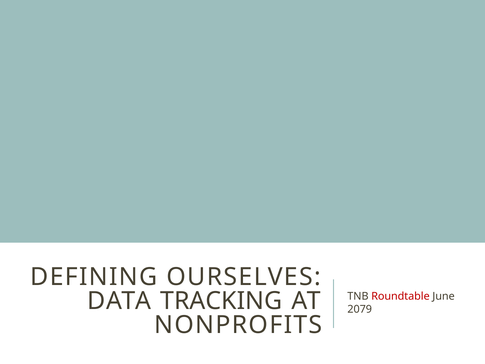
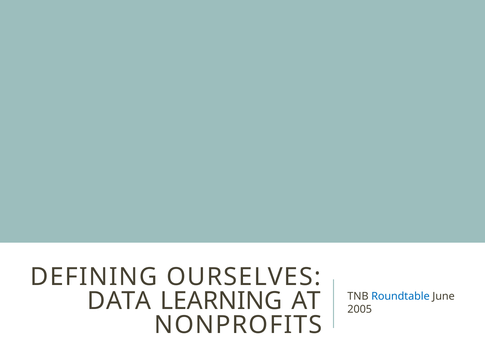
Roundtable colour: red -> blue
TRACKING: TRACKING -> LEARNING
2079: 2079 -> 2005
